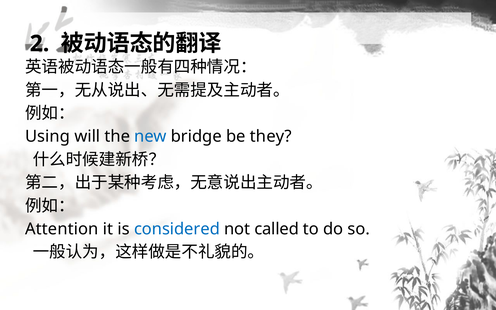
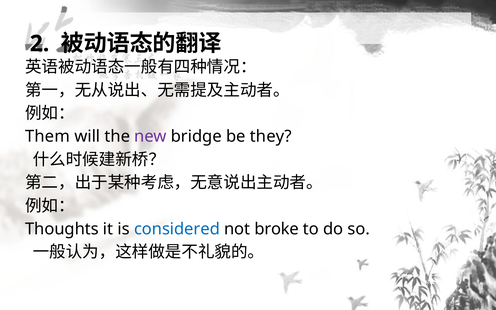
Using: Using -> Them
new colour: blue -> purple
Attention: Attention -> Thoughts
called: called -> broke
